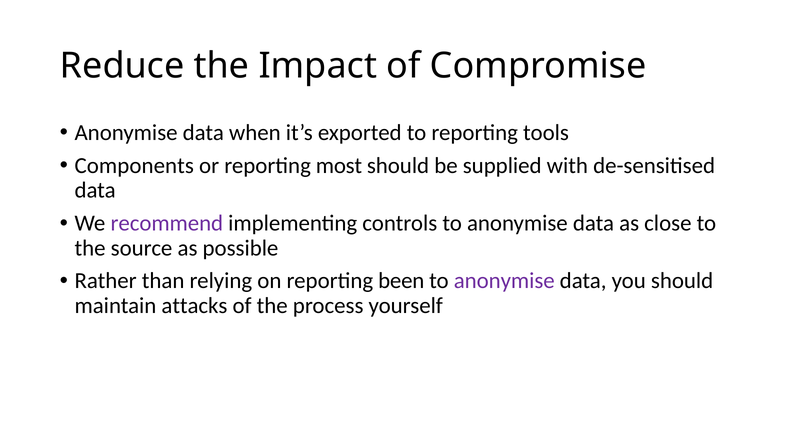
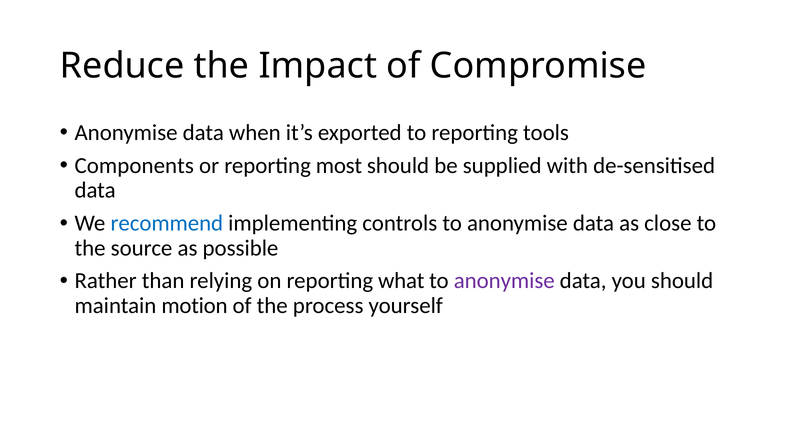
recommend colour: purple -> blue
been: been -> what
attacks: attacks -> motion
